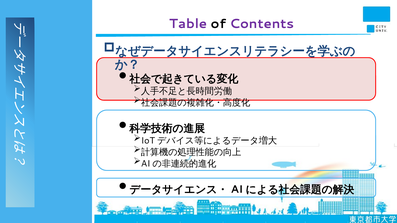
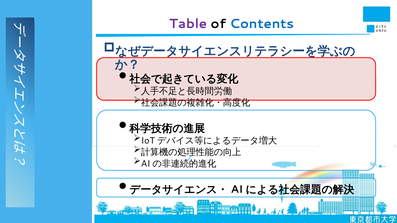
Contents colour: purple -> blue
